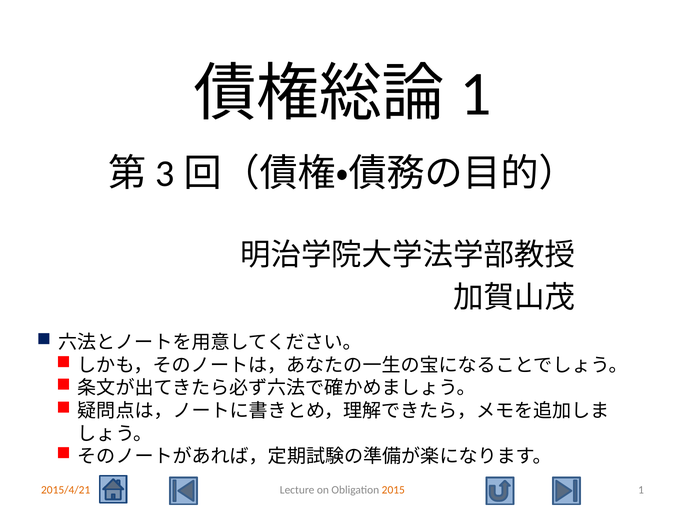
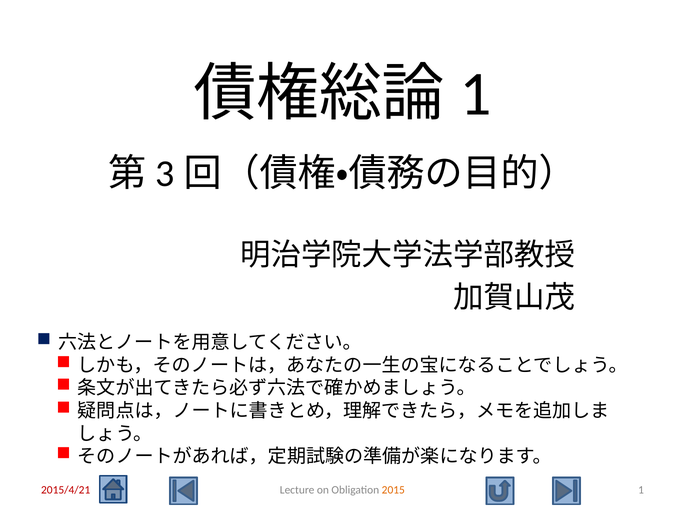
2015/4/21 colour: orange -> red
